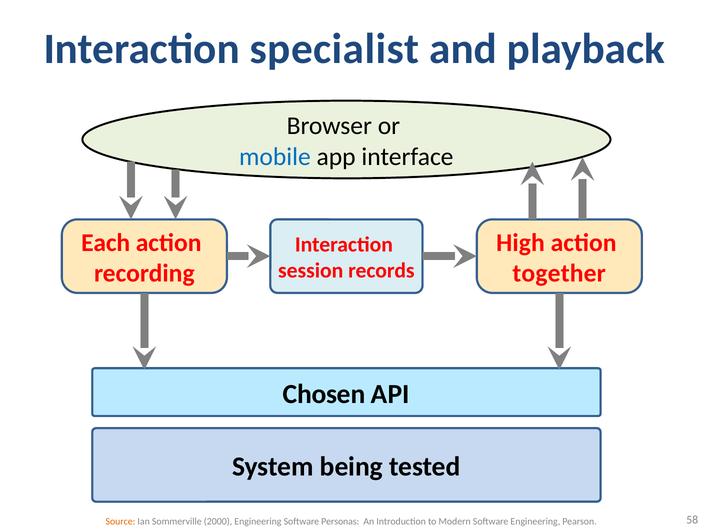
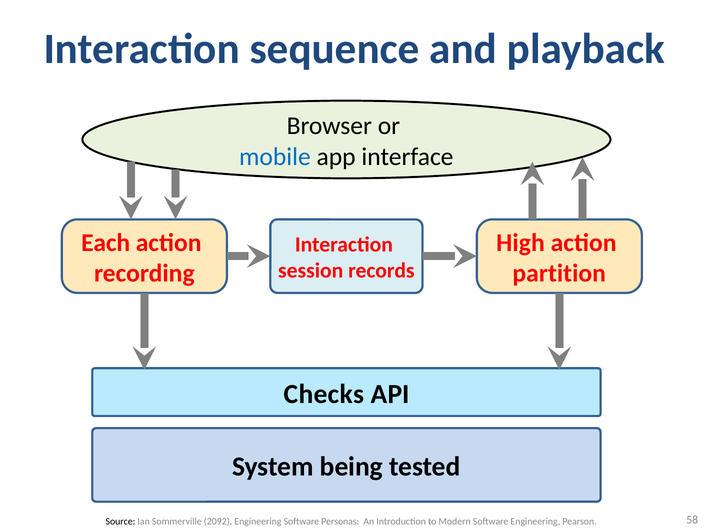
specialist: specialist -> sequence
together: together -> partition
Chosen: Chosen -> Checks
Source colour: orange -> black
2000: 2000 -> 2092
